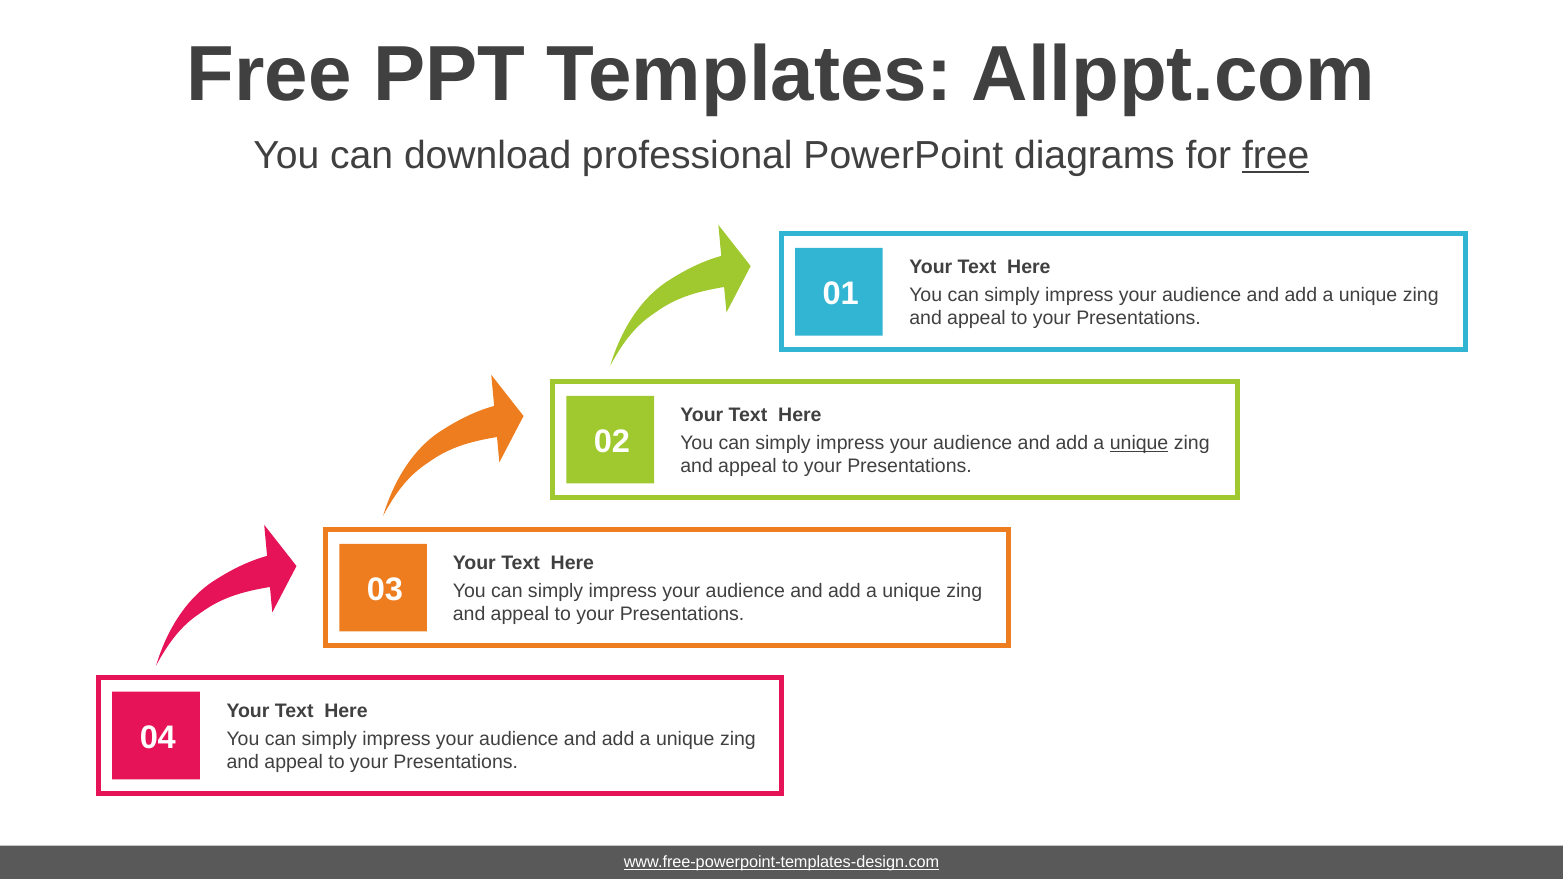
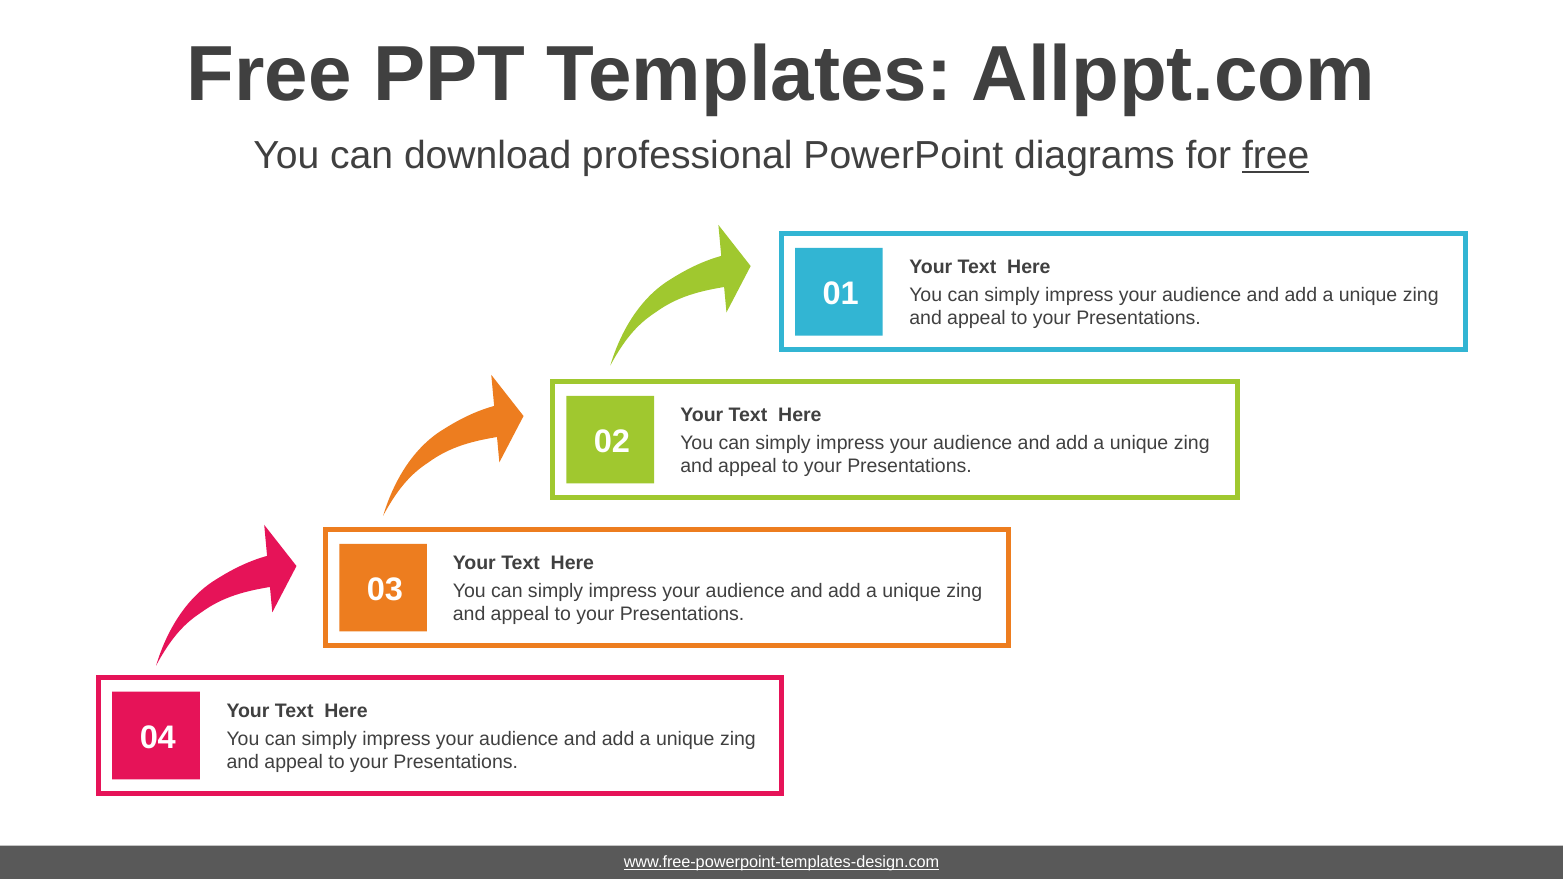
unique at (1139, 443) underline: present -> none
